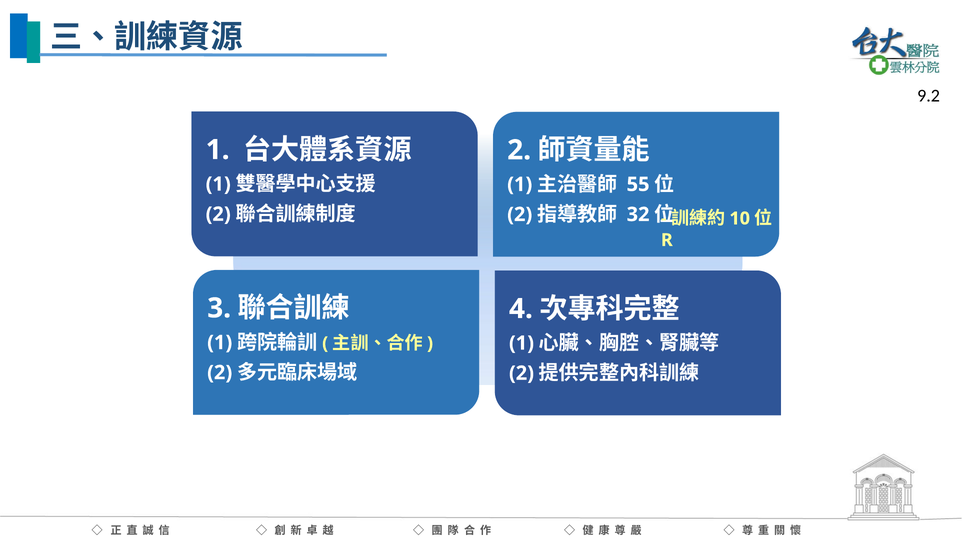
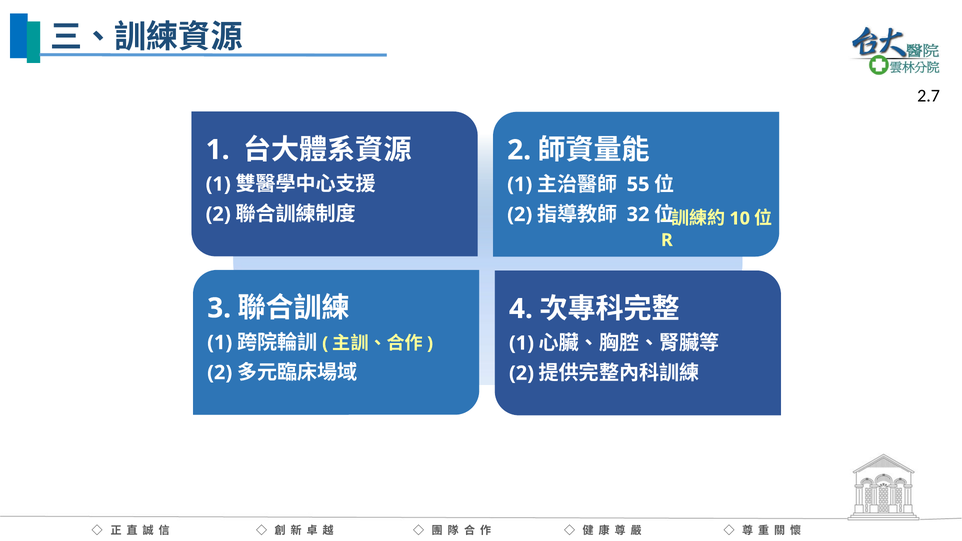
9.2: 9.2 -> 2.7
